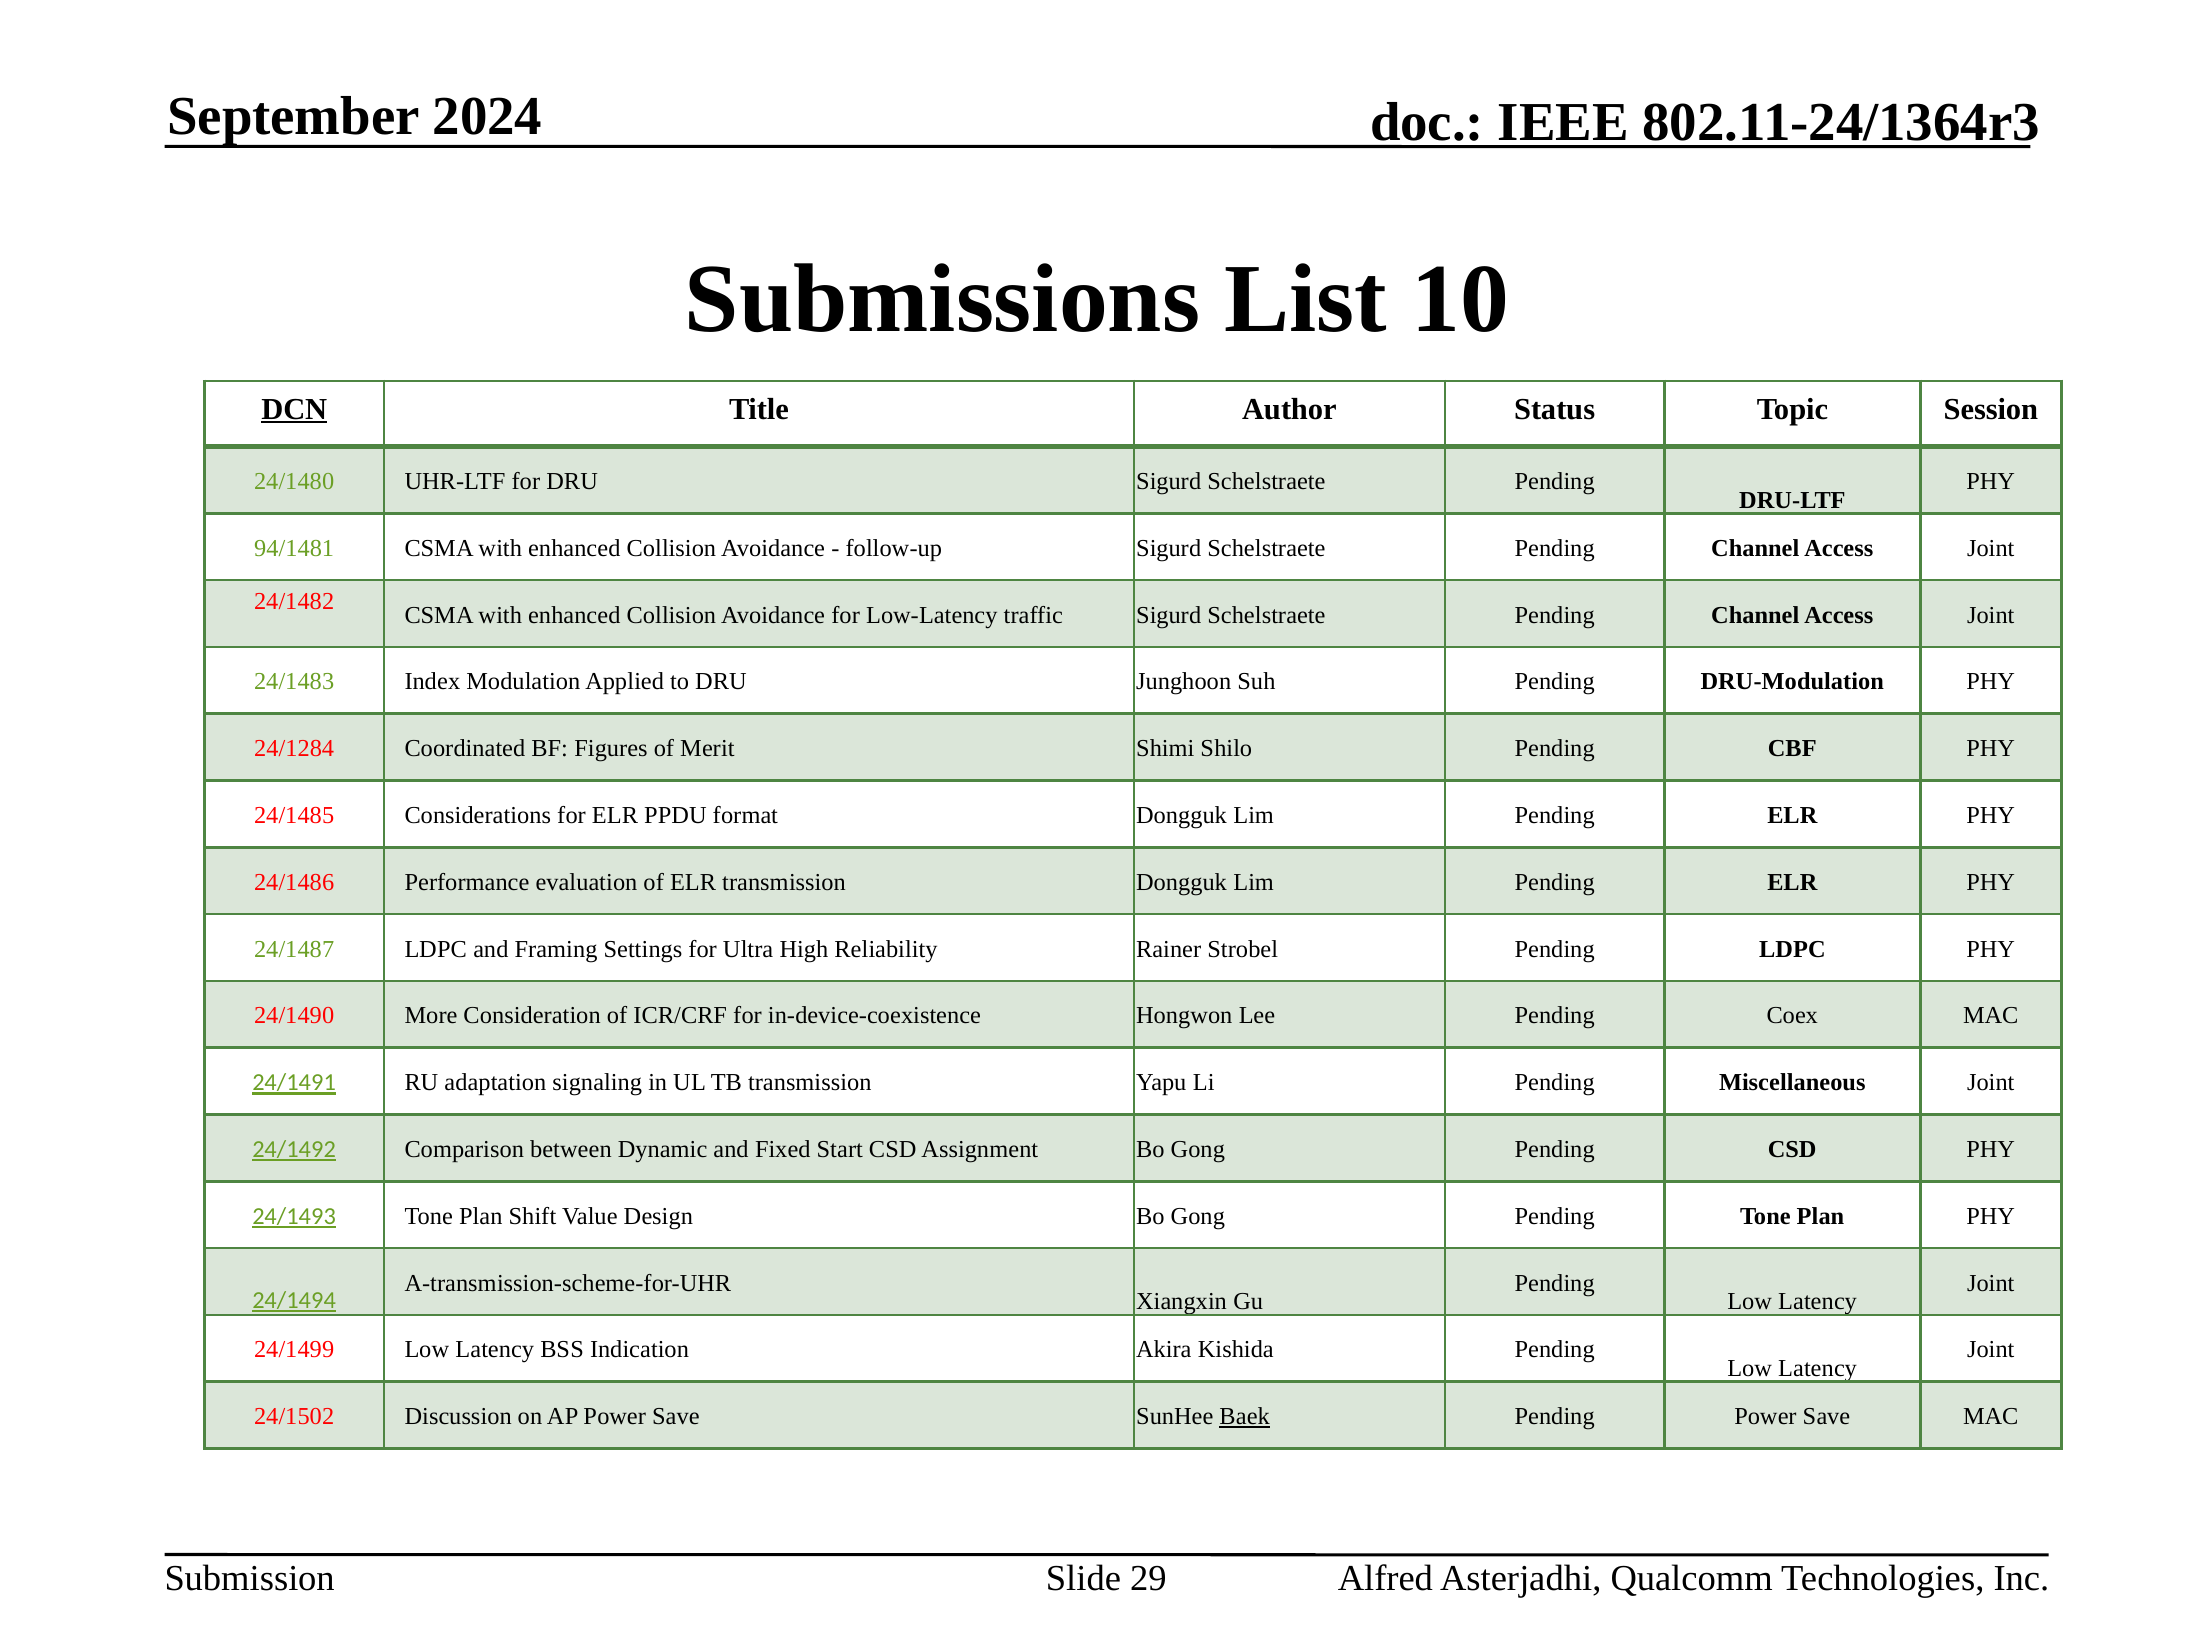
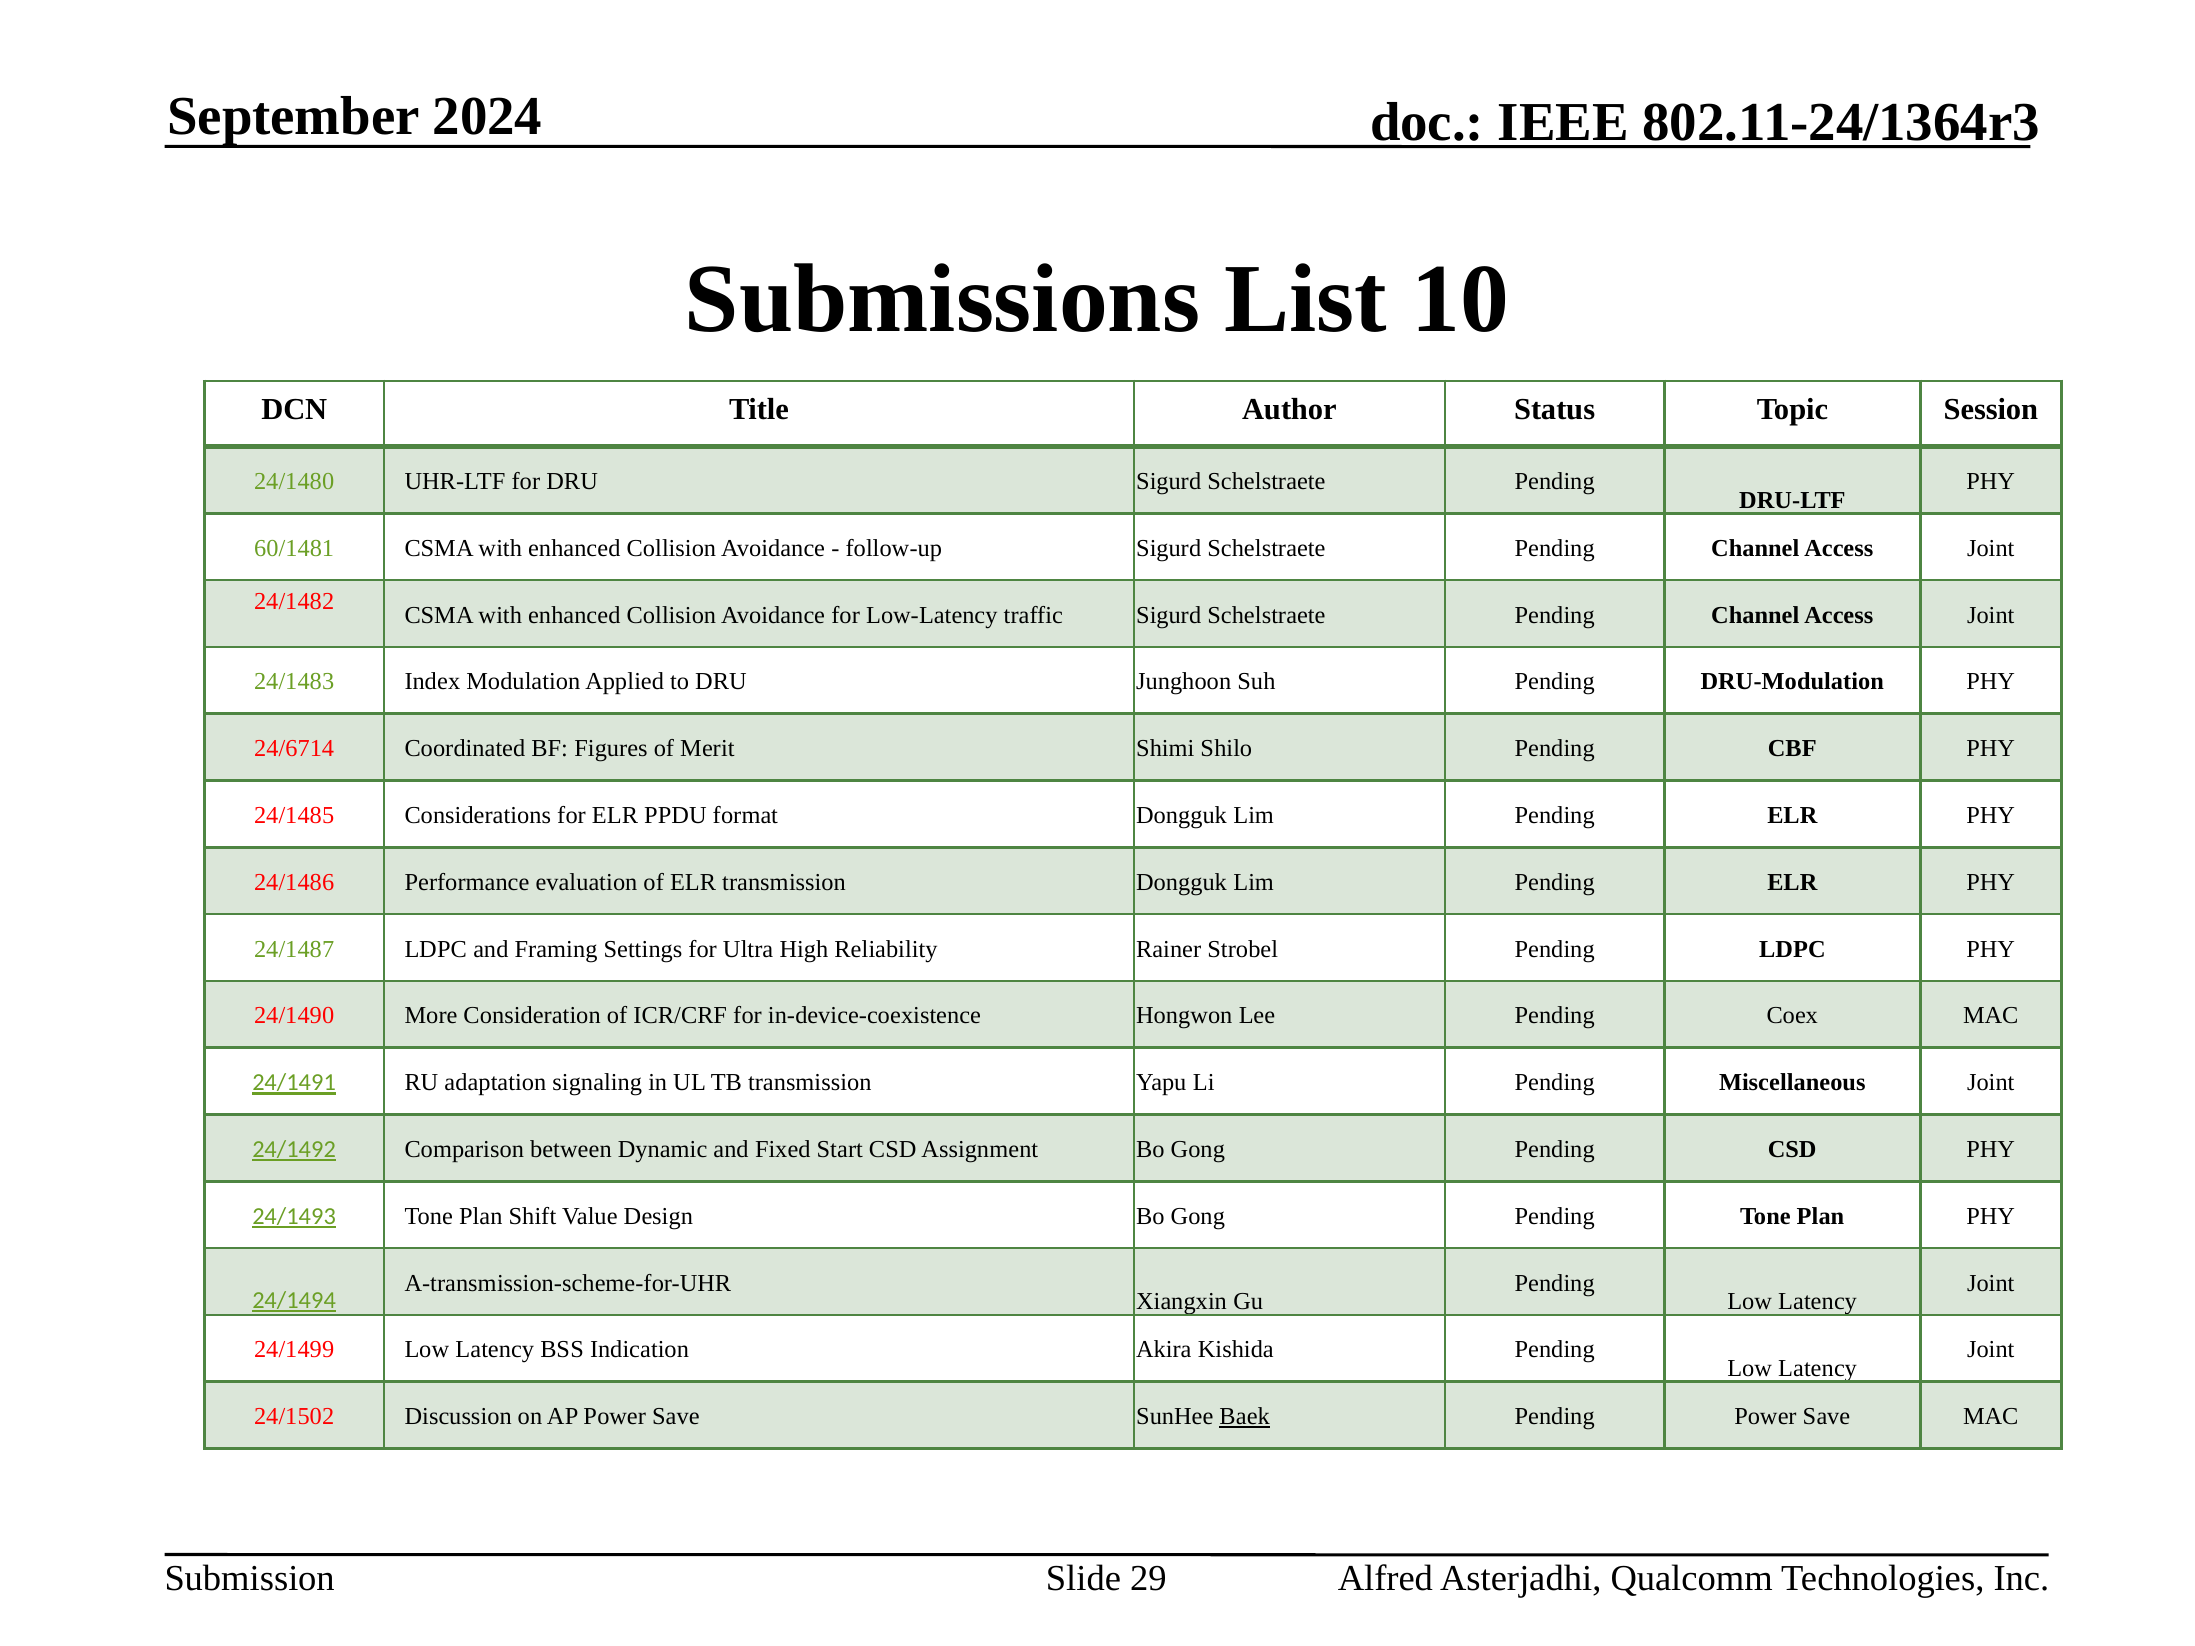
DCN underline: present -> none
94/1481: 94/1481 -> 60/1481
24/1284: 24/1284 -> 24/6714
